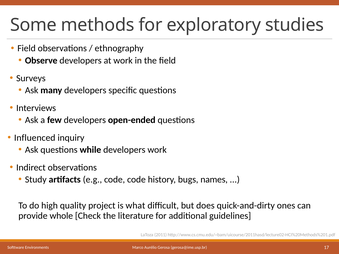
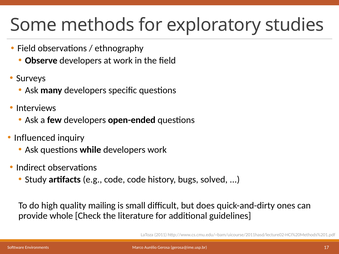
names: names -> solved
project: project -> mailing
what: what -> small
